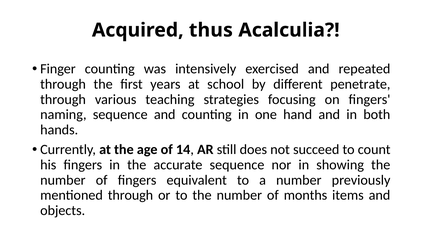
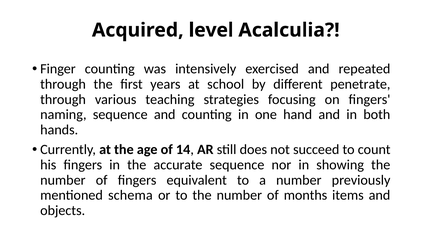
thus: thus -> level
mentioned through: through -> schema
